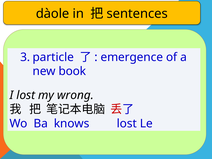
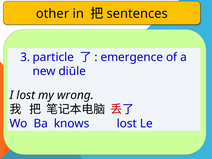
dàole: dàole -> other
book: book -> diūle
